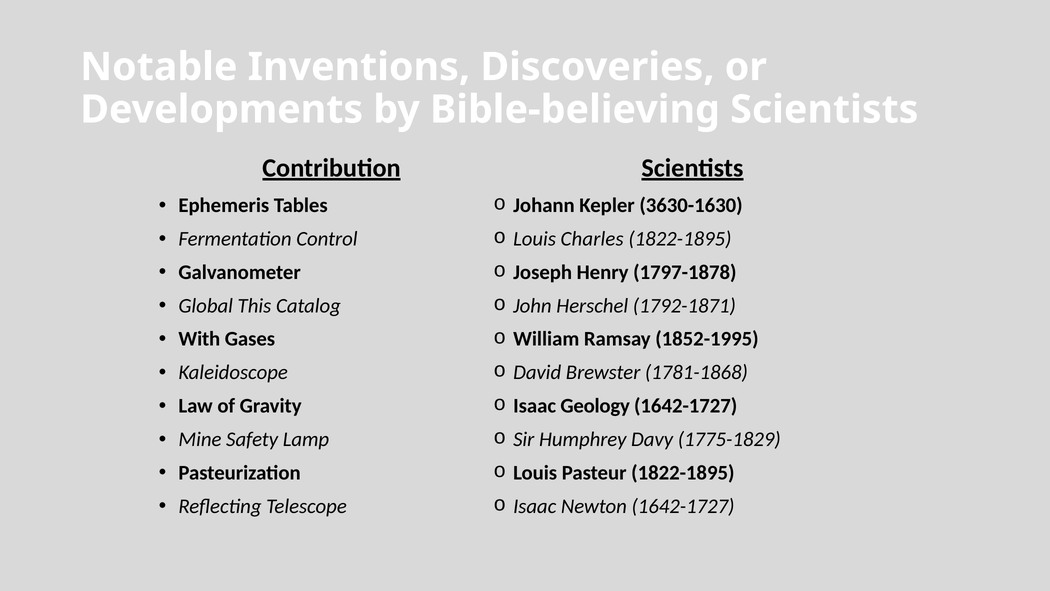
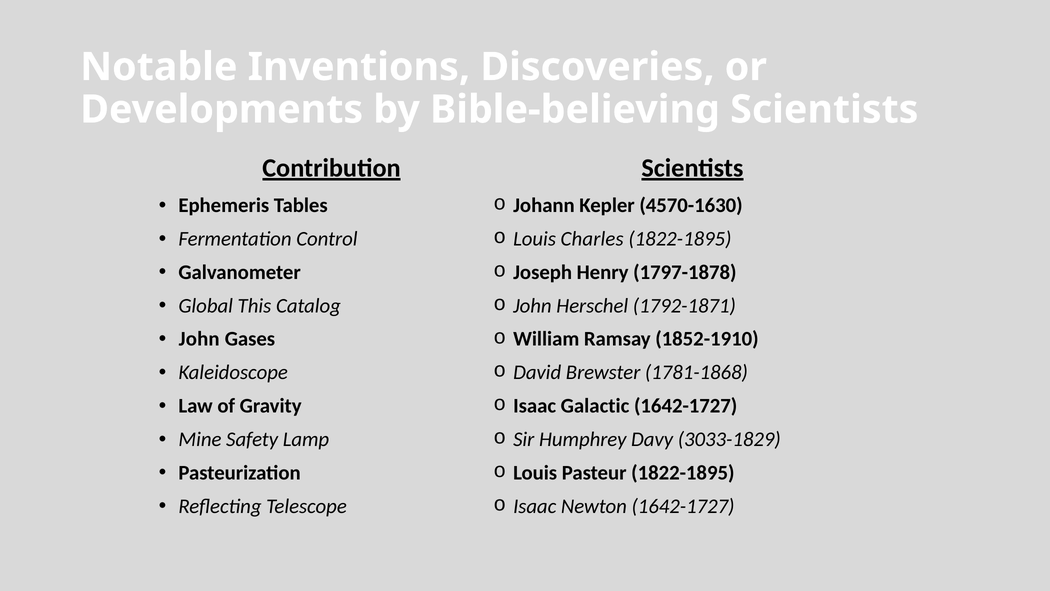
3630-1630: 3630-1630 -> 4570-1630
With at (199, 339): With -> John
1852-1995: 1852-1995 -> 1852-1910
Geology: Geology -> Galactic
1775-1829: 1775-1829 -> 3033-1829
